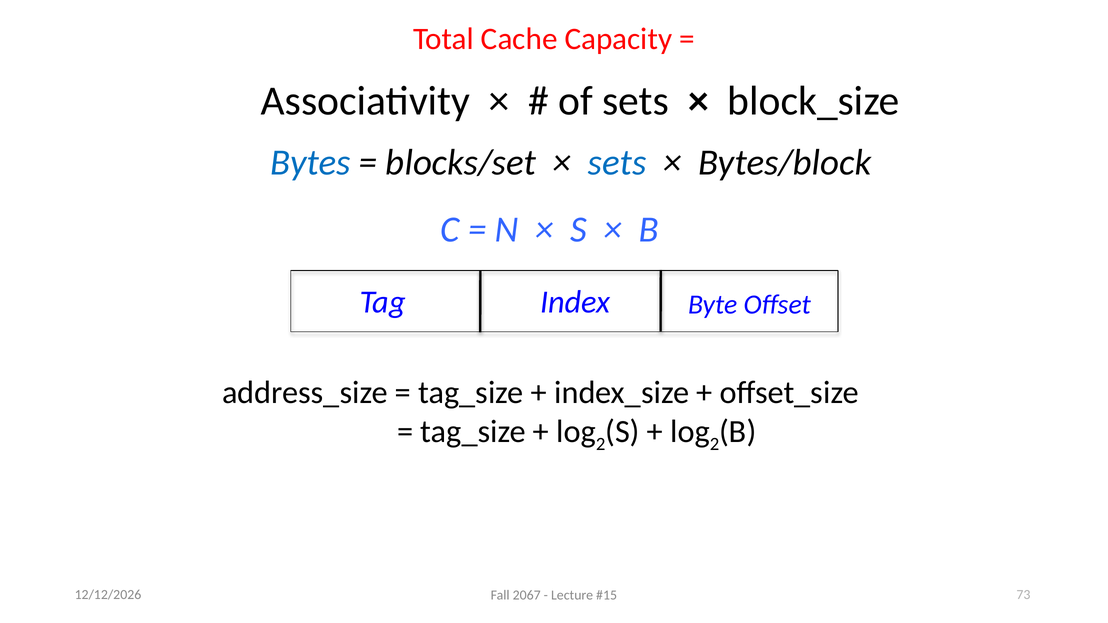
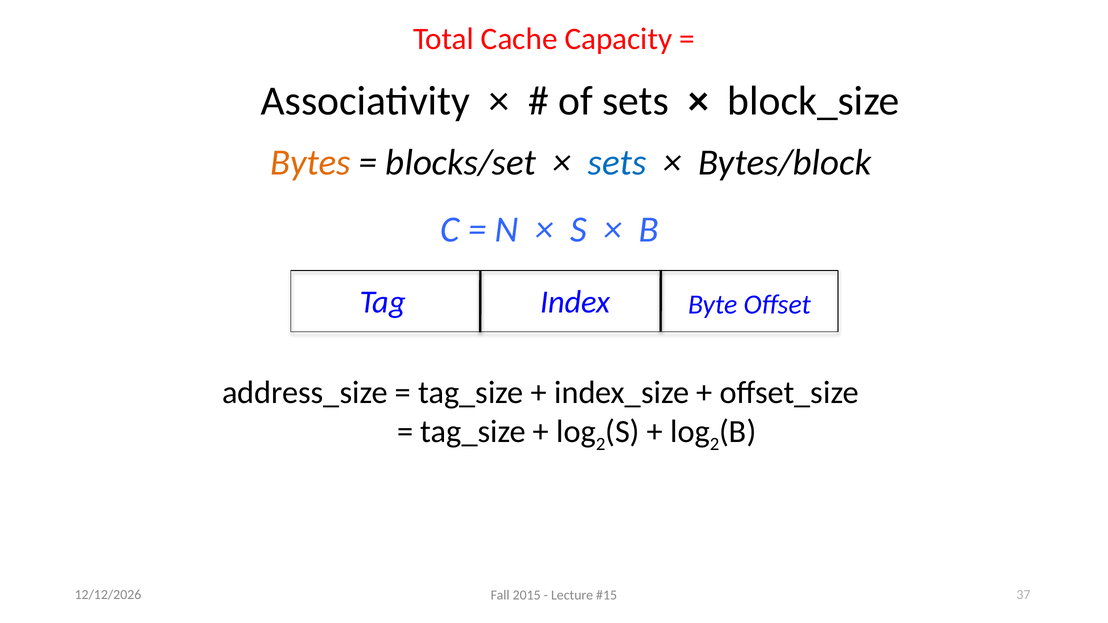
Bytes colour: blue -> orange
2067: 2067 -> 2015
73: 73 -> 37
